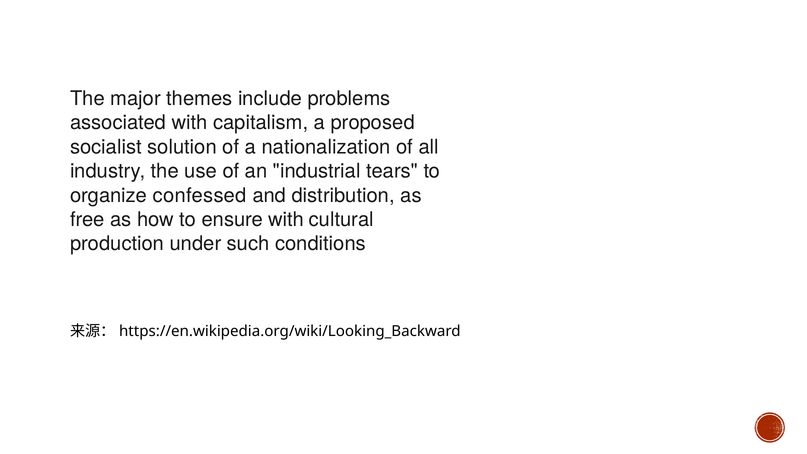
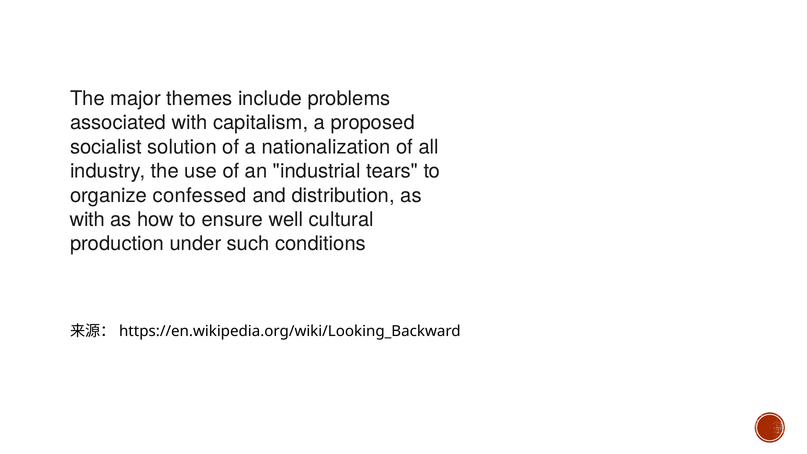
free at (87, 220): free -> with
ensure with: with -> well
